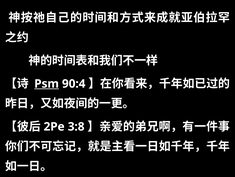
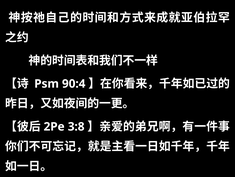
Psm underline: present -> none
